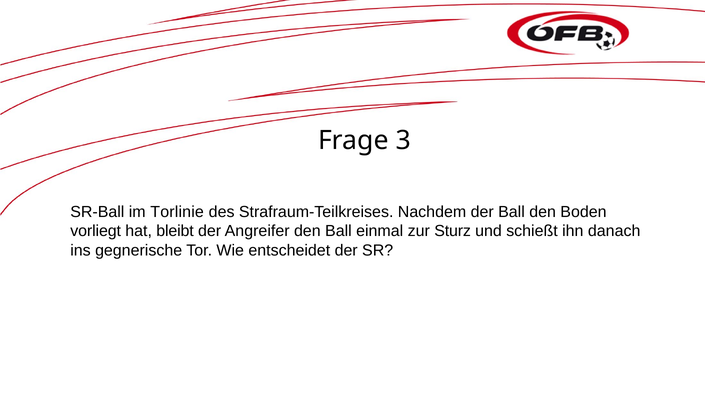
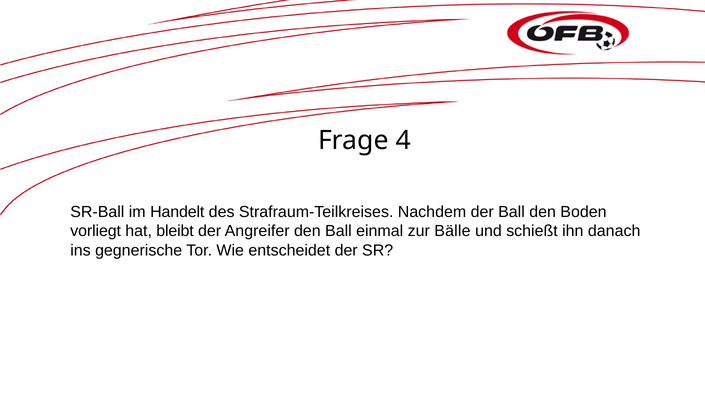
3: 3 -> 4
Torlinie: Torlinie -> Handelt
Sturz: Sturz -> Bälle
